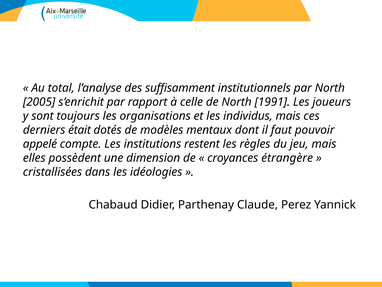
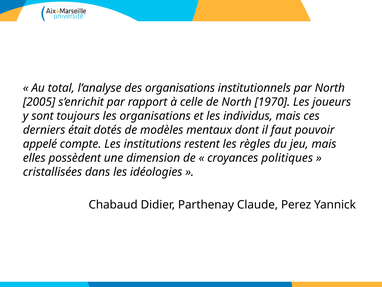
des suffisamment: suffisamment -> organisations
1991: 1991 -> 1970
étrangère: étrangère -> politiques
